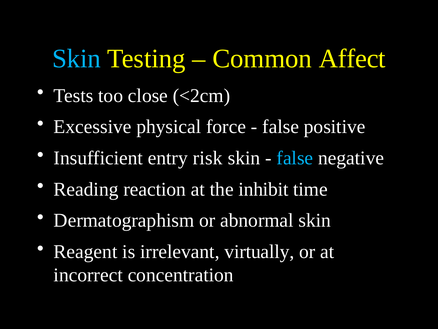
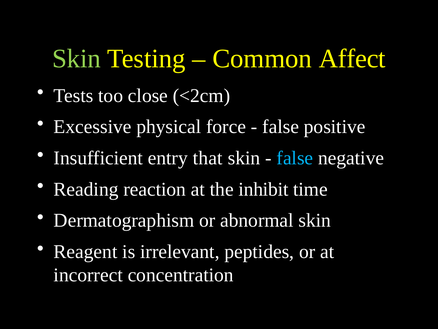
Skin at (77, 58) colour: light blue -> light green
risk: risk -> that
virtually: virtually -> peptides
